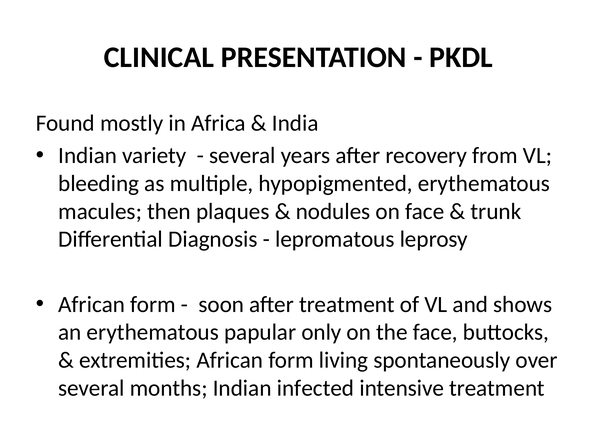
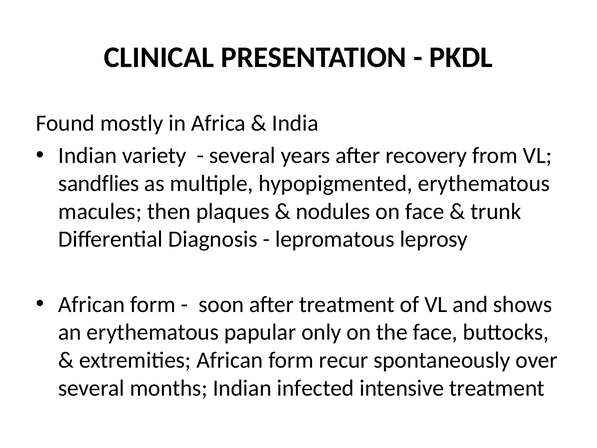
bleeding: bleeding -> sandflies
living: living -> recur
